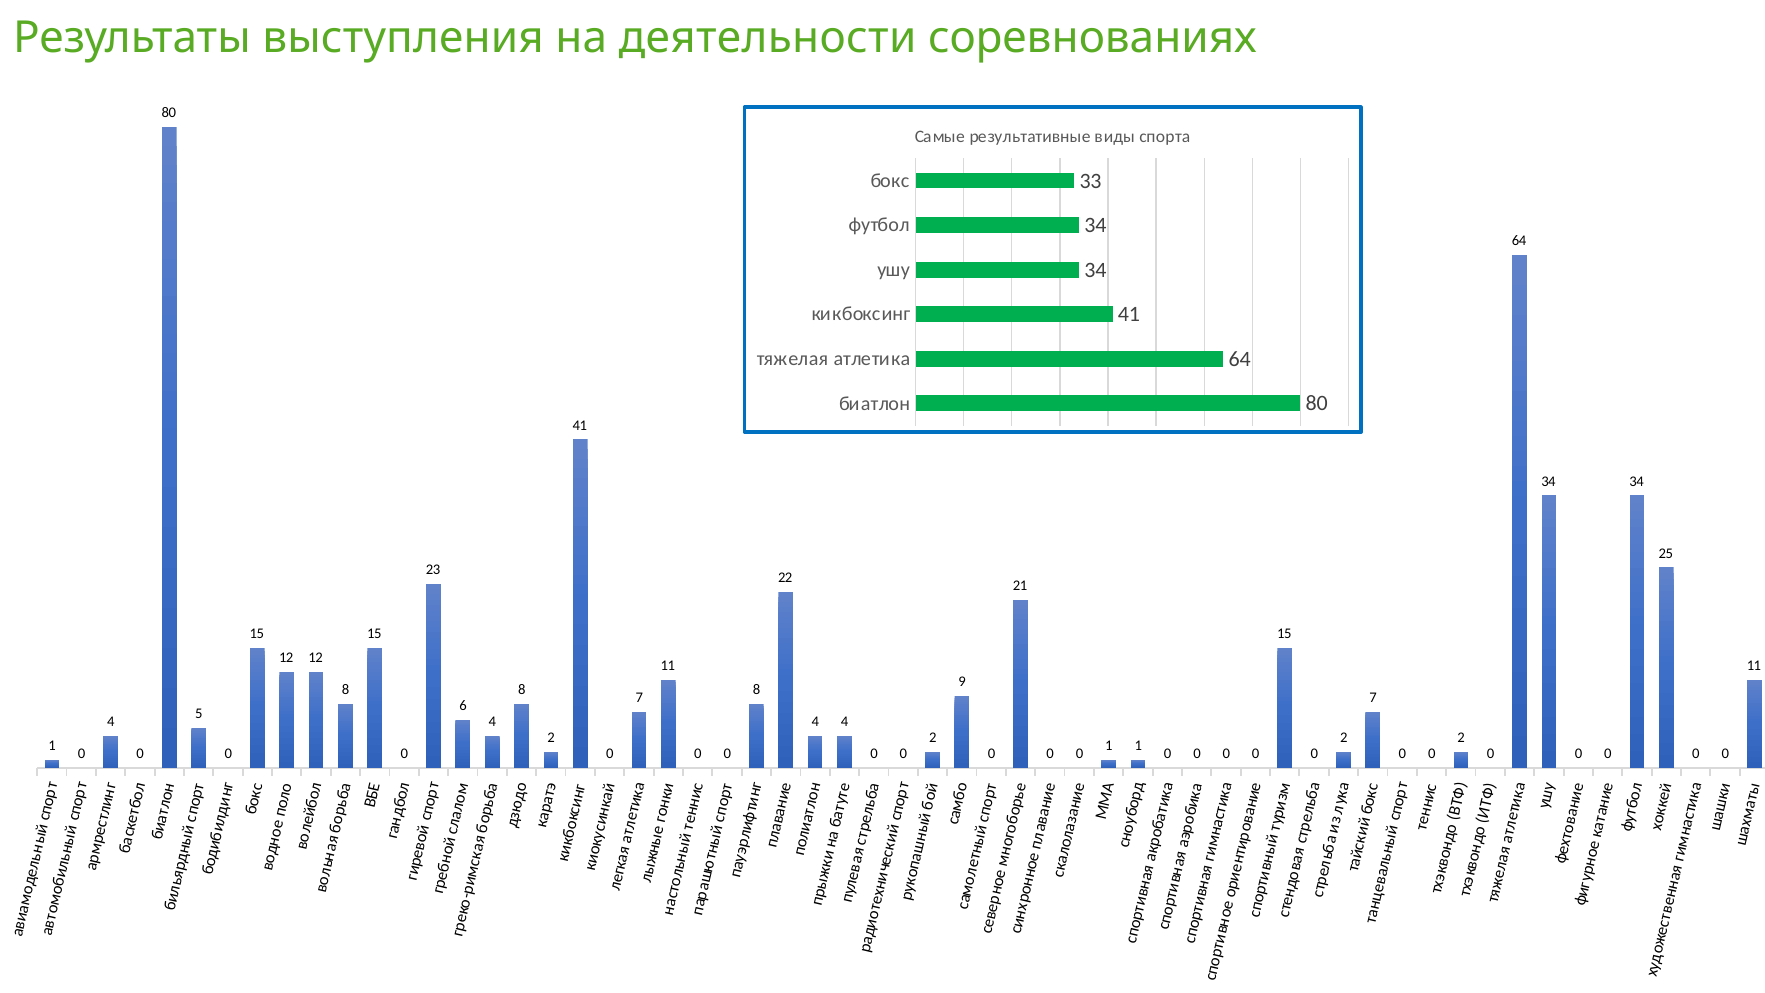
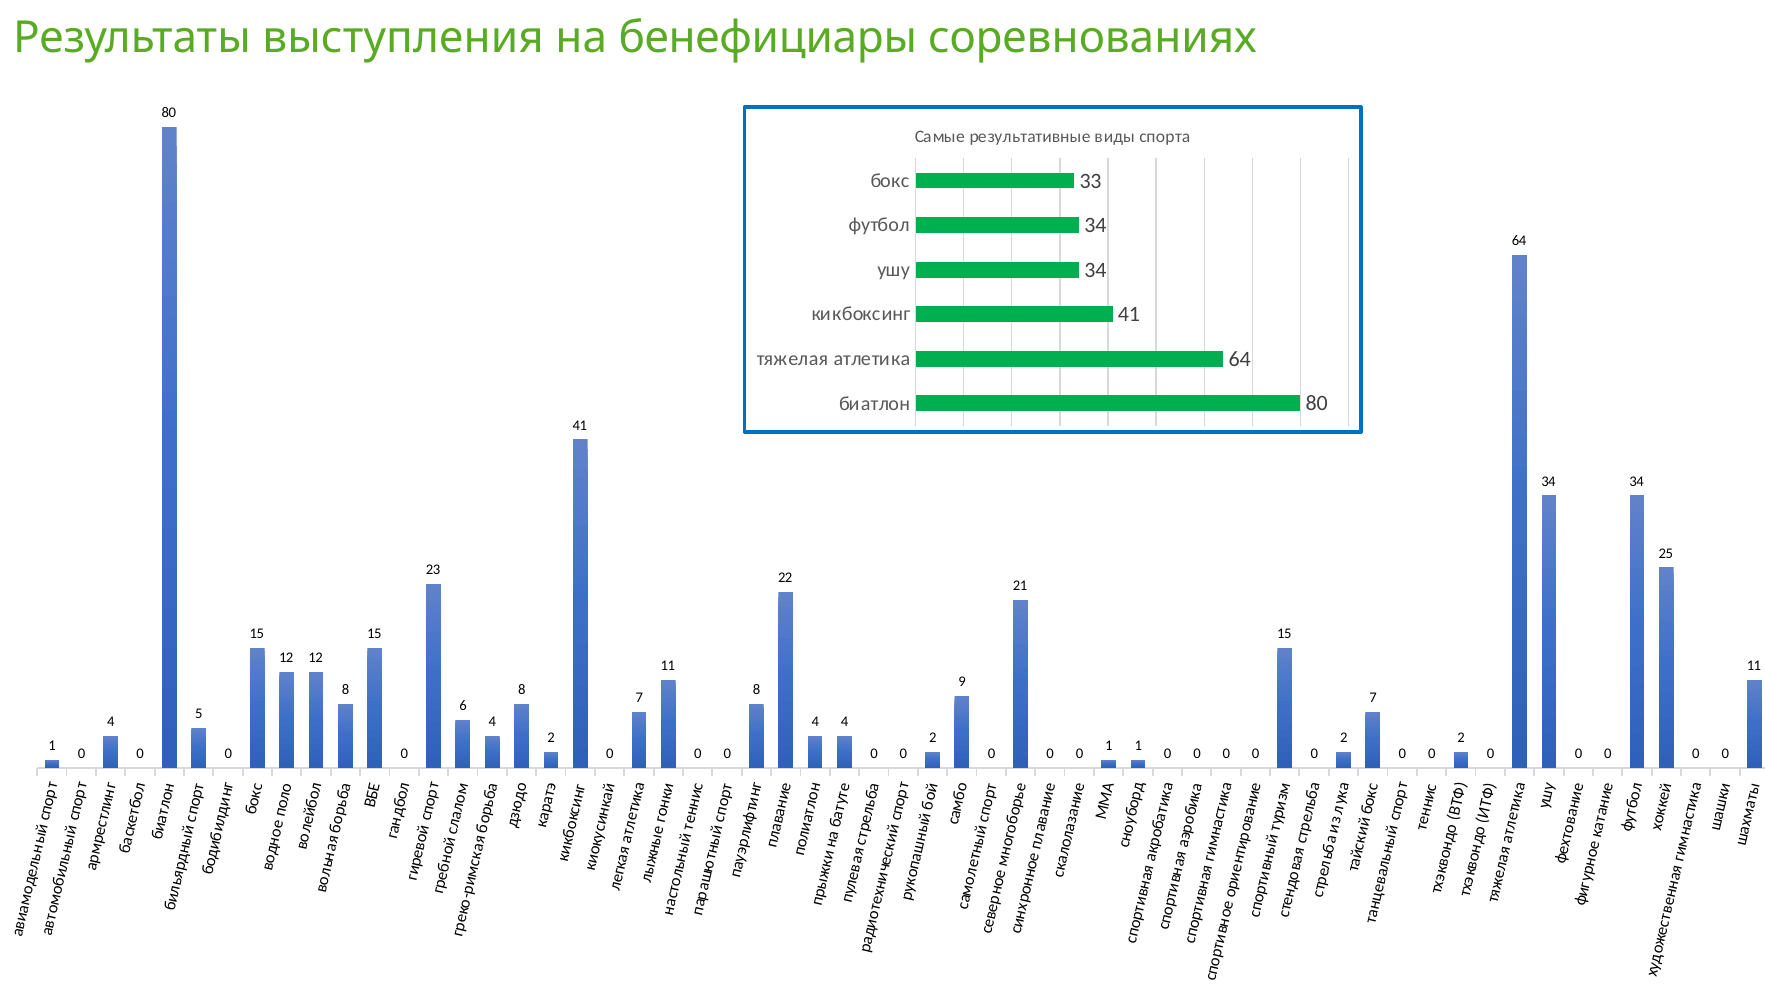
деятельности: деятельности -> бенефициары
